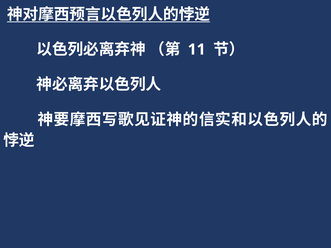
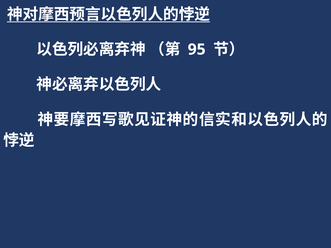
11: 11 -> 95
